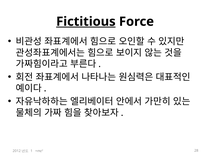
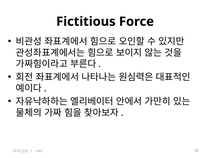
Fictitious underline: present -> none
